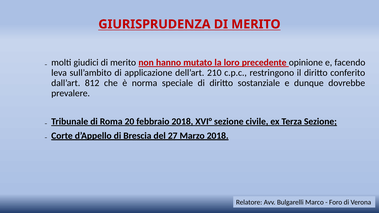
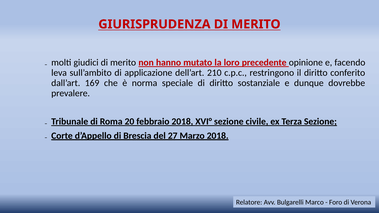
812: 812 -> 169
